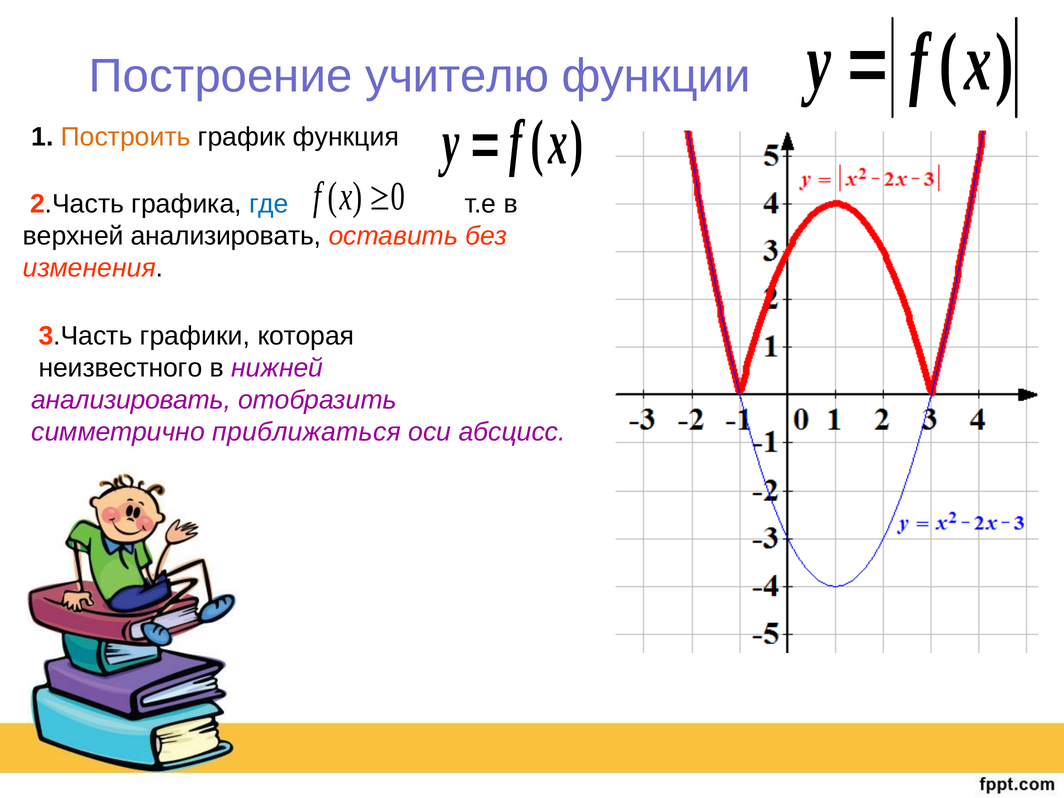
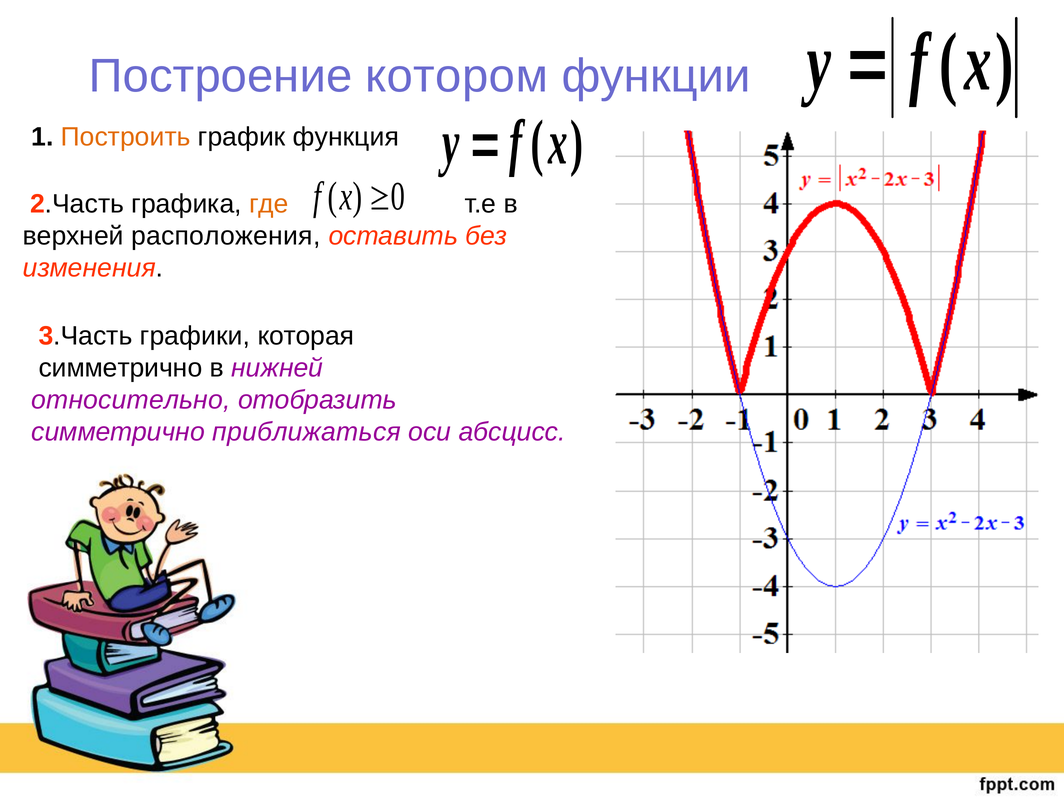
учителю: учителю -> котором
где colour: blue -> orange
верхней анализировать: анализировать -> расположения
неизвестного at (120, 368): неизвестного -> симметрично
анализировать at (131, 400): анализировать -> относительно
